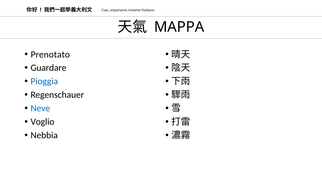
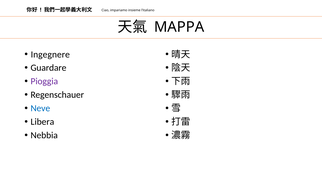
Prenotato: Prenotato -> Ingegnere
Pioggia colour: blue -> purple
Voglio: Voglio -> Libera
